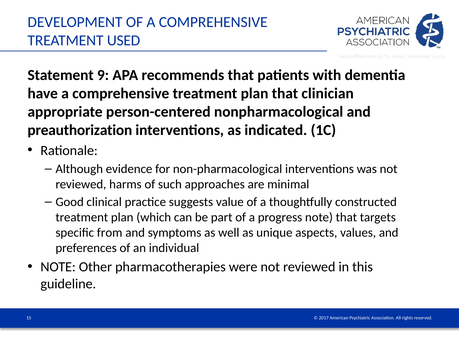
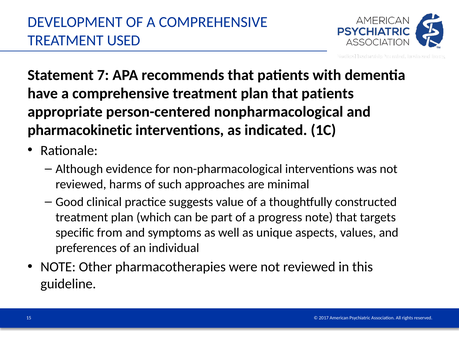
9: 9 -> 7
plan that clinician: clinician -> patients
preauthorization: preauthorization -> pharmacokinetic
